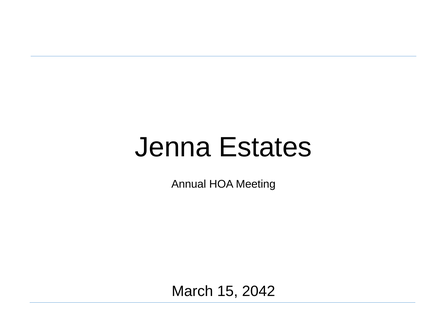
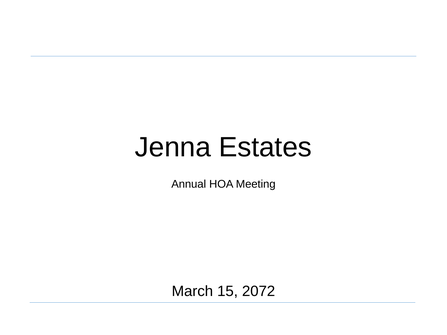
2042: 2042 -> 2072
